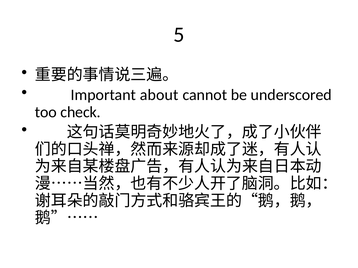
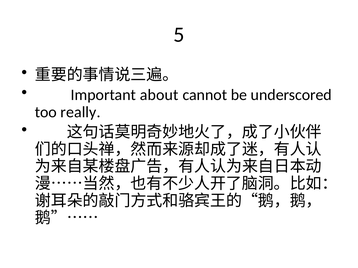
check: check -> really
